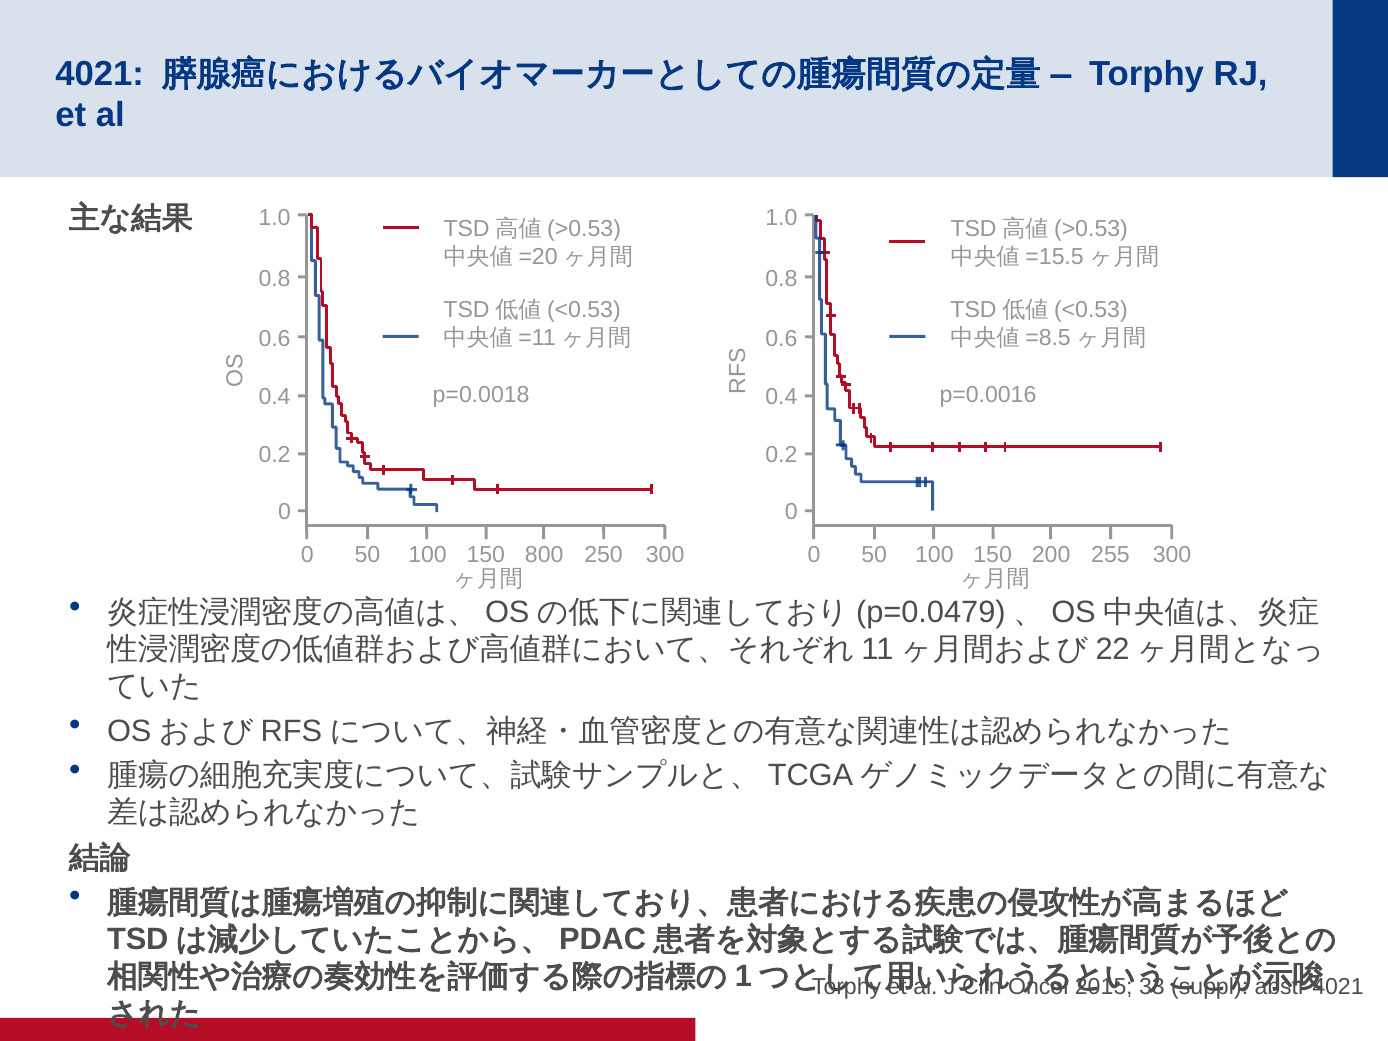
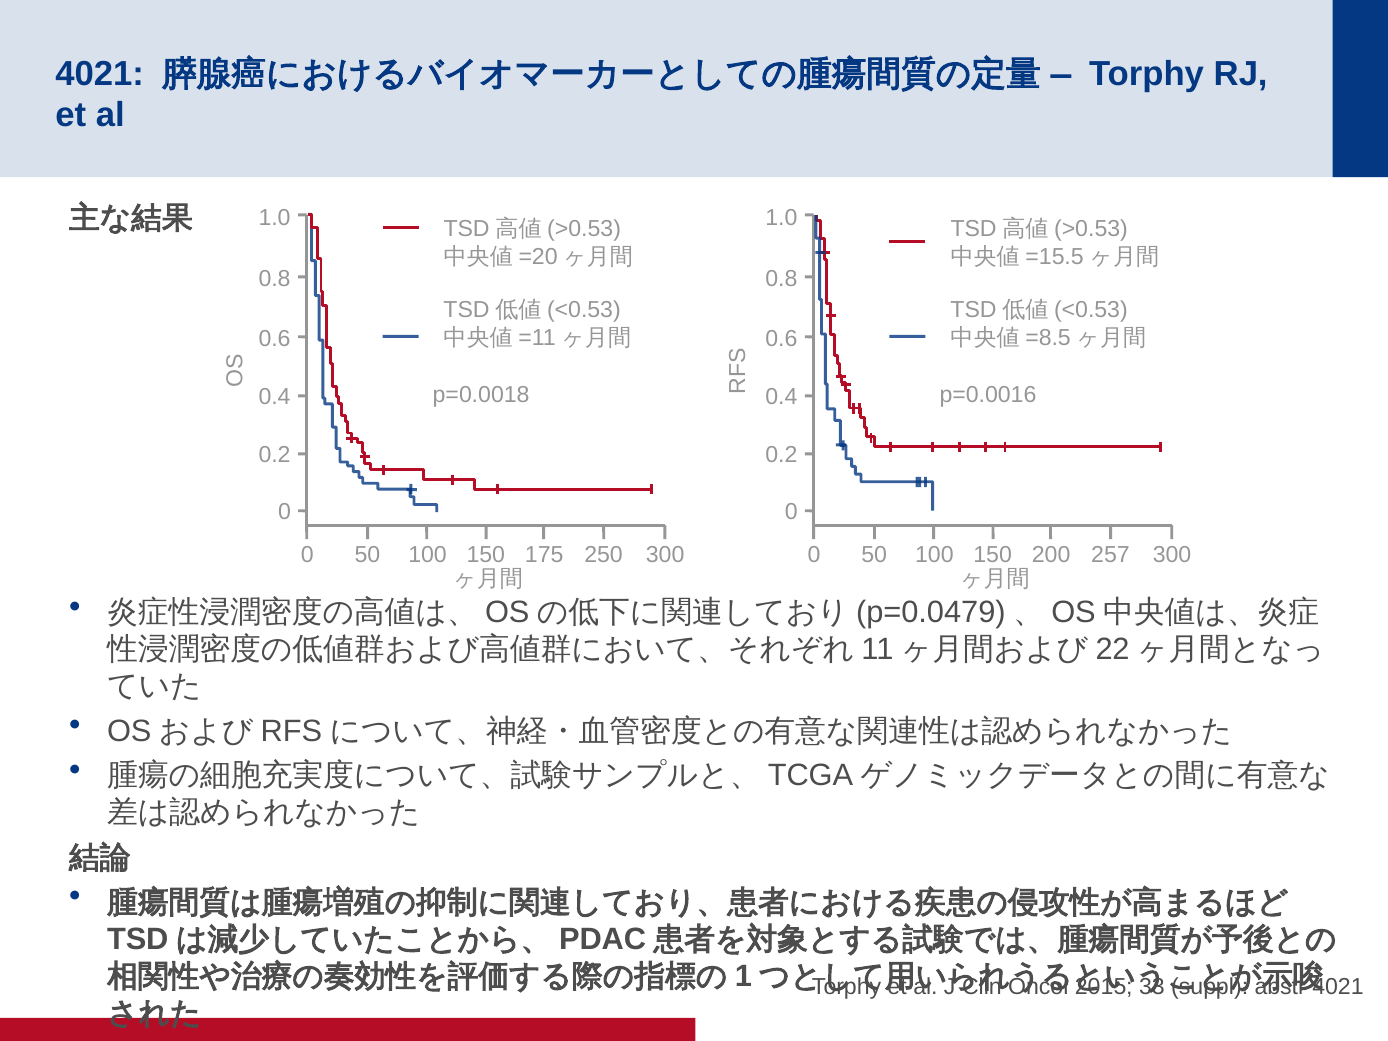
800: 800 -> 175
255: 255 -> 257
